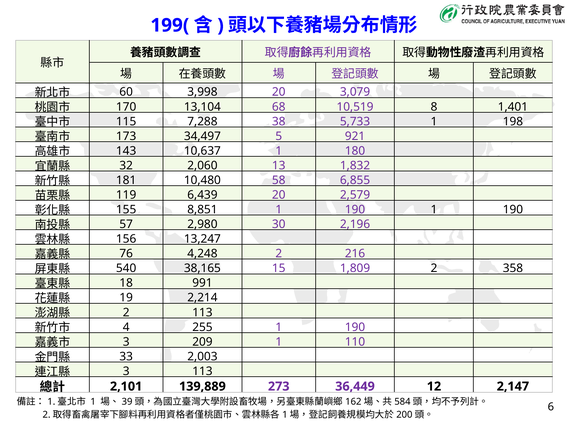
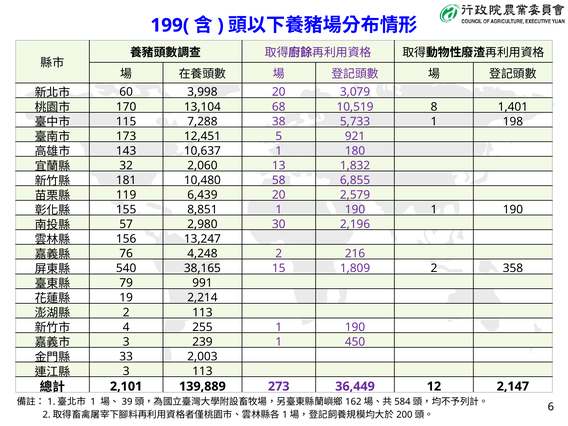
34,497: 34,497 -> 12,451
18: 18 -> 79
209: 209 -> 239
110: 110 -> 450
